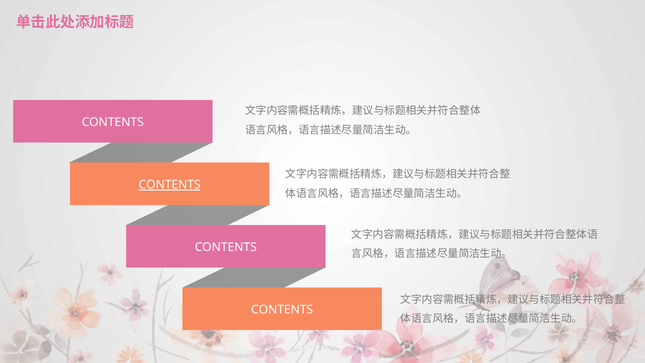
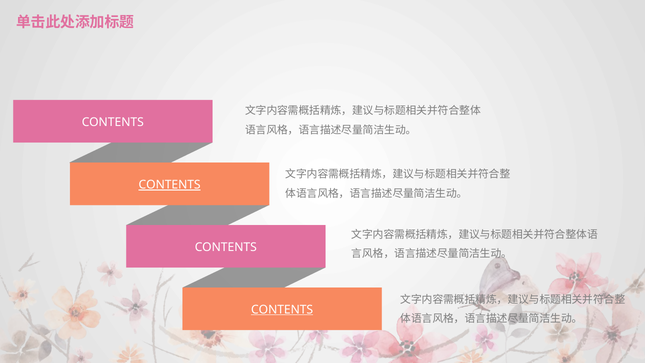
CONTENTS at (282, 310) underline: none -> present
